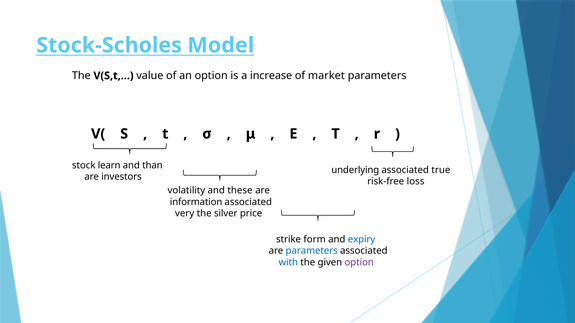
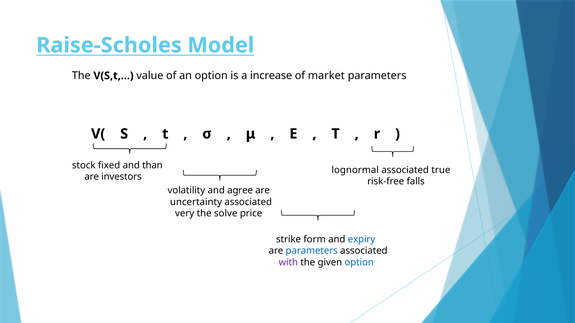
Stock-Scholes: Stock-Scholes -> Raise-Scholes
learn: learn -> fixed
underlying: underlying -> lognormal
loss: loss -> falls
these: these -> agree
information: information -> uncertainty
silver: silver -> solve
with colour: blue -> purple
option at (359, 263) colour: purple -> blue
